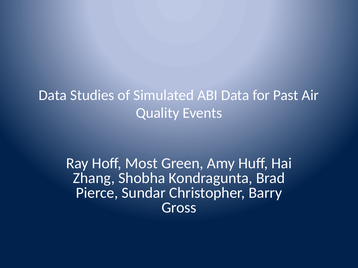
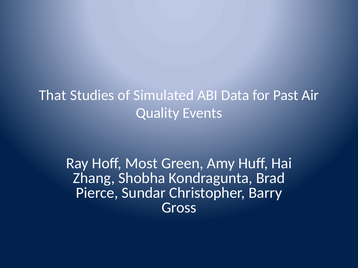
Data at (53, 95): Data -> That
